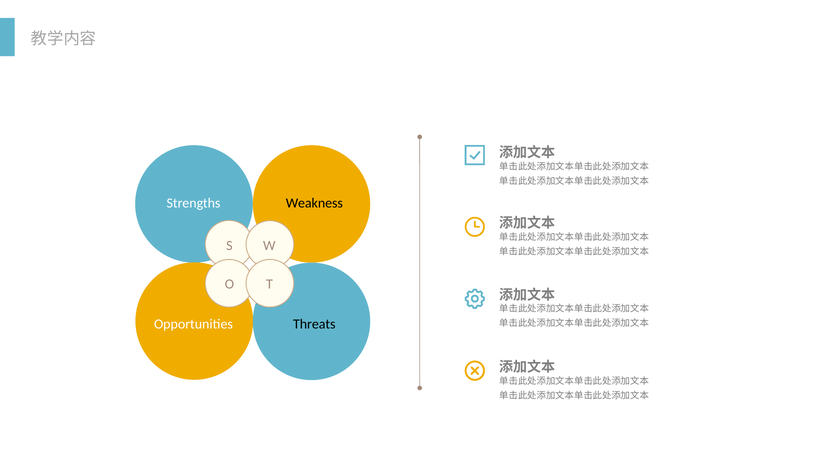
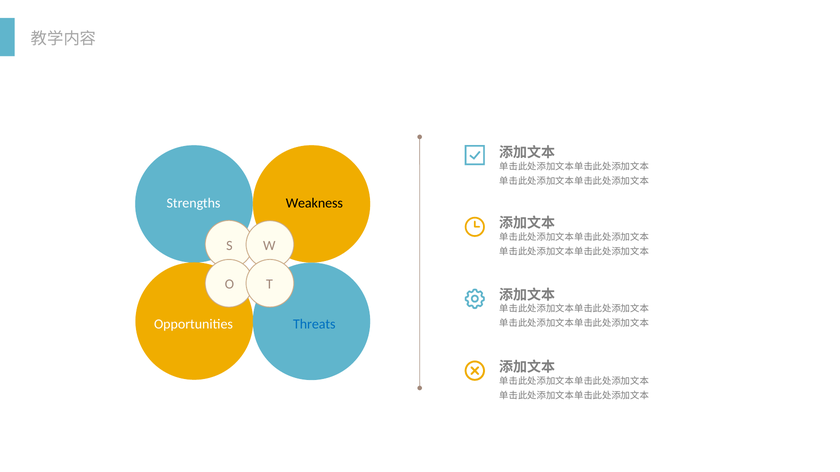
Threats colour: black -> blue
